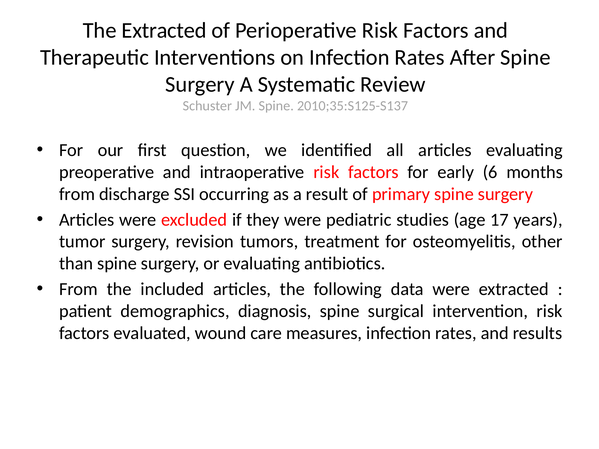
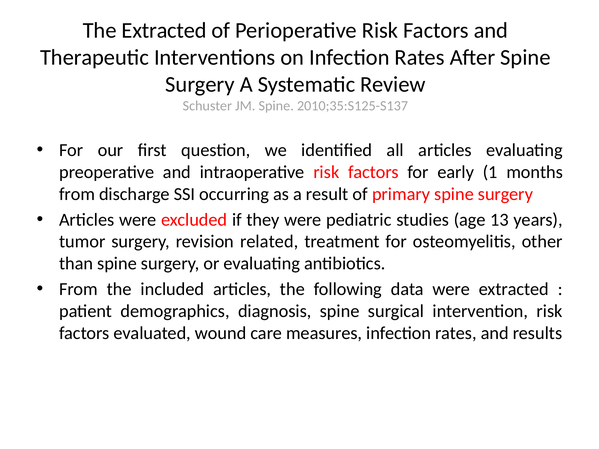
6: 6 -> 1
17: 17 -> 13
tumors: tumors -> related
